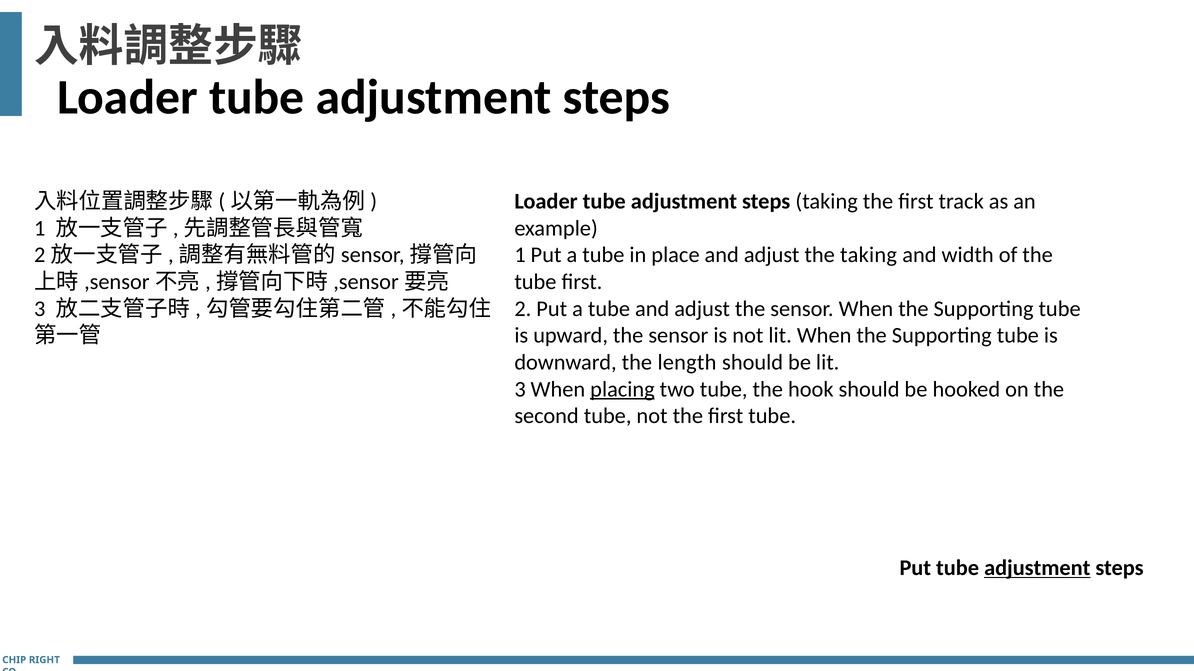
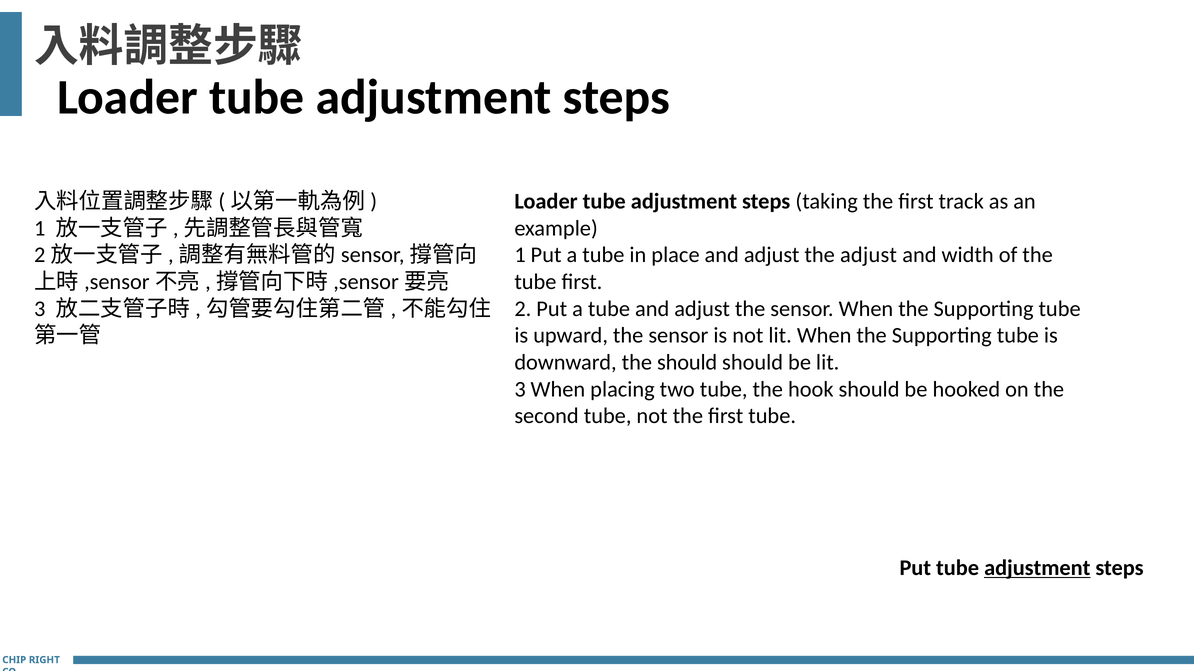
the taking: taking -> adjust
the length: length -> should
placing underline: present -> none
